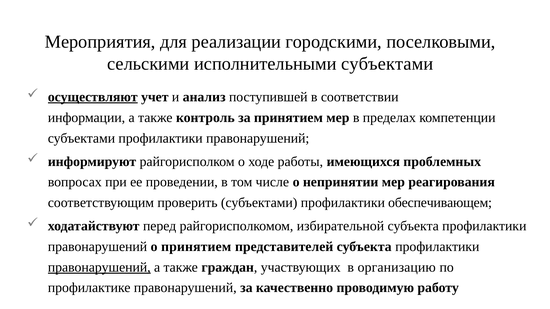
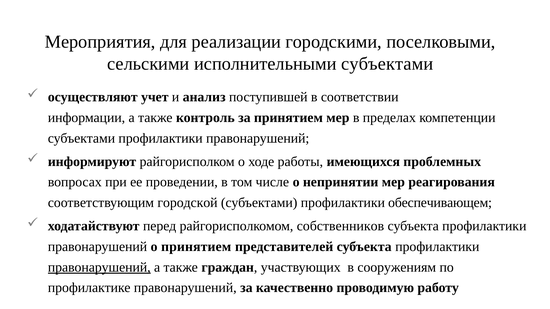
осуществляют underline: present -> none
проверить: проверить -> городской
избирательной: избирательной -> собственников
организацию: организацию -> сооружениям
